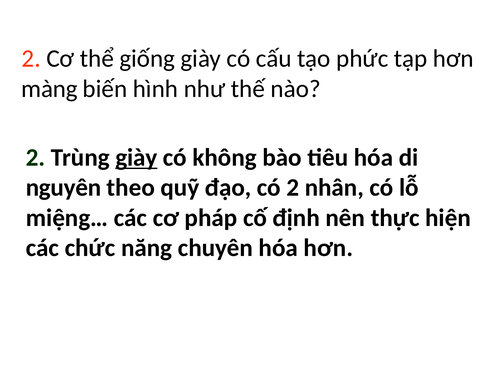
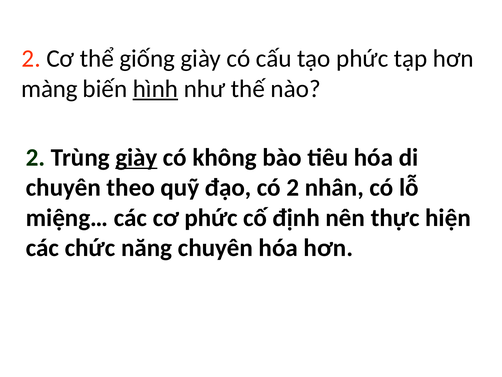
hình underline: none -> present
nguyên at (64, 187): nguyên -> chuyên
cơ pháp: pháp -> phức
